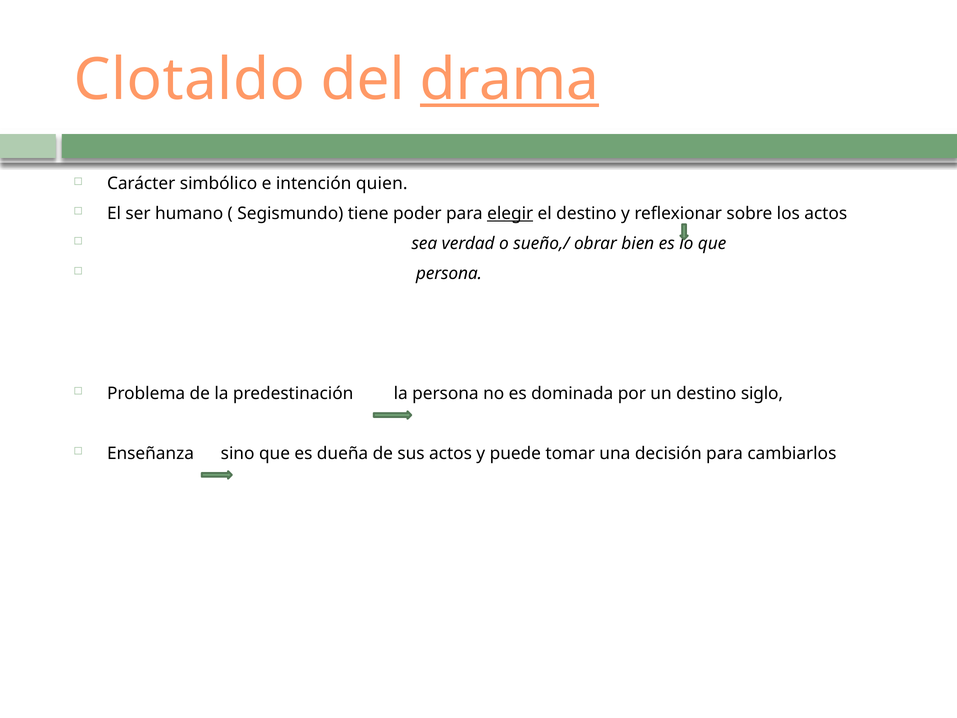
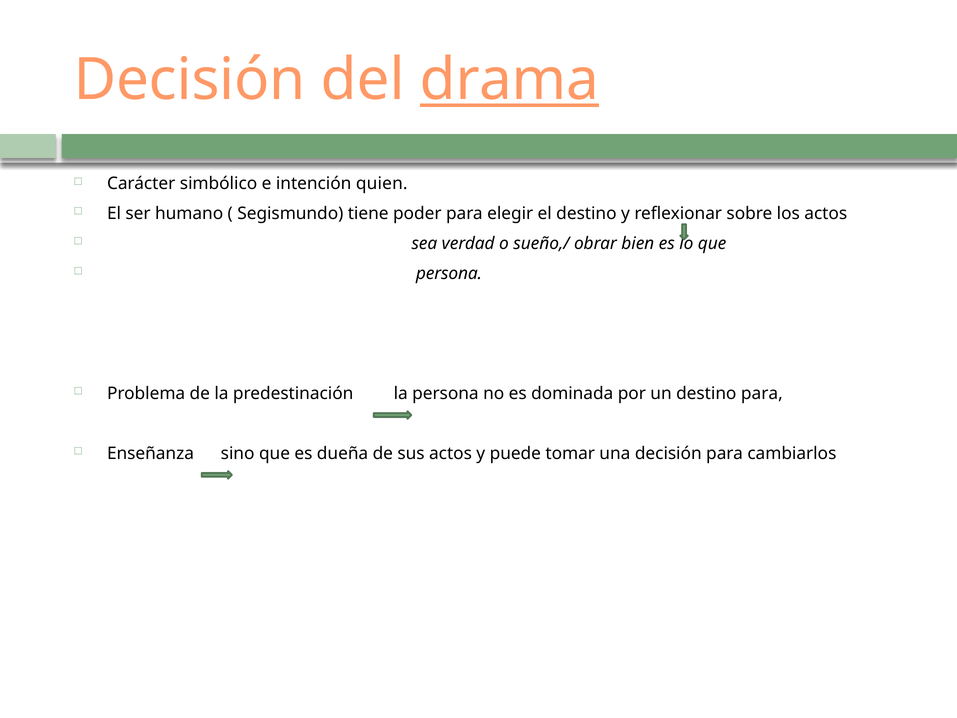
Clotaldo at (189, 80): Clotaldo -> Decisión
elegir underline: present -> none
destino siglo: siglo -> para
